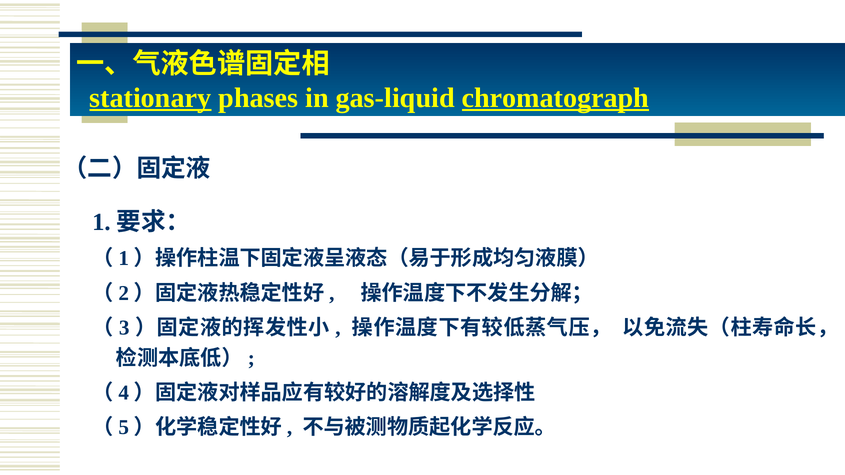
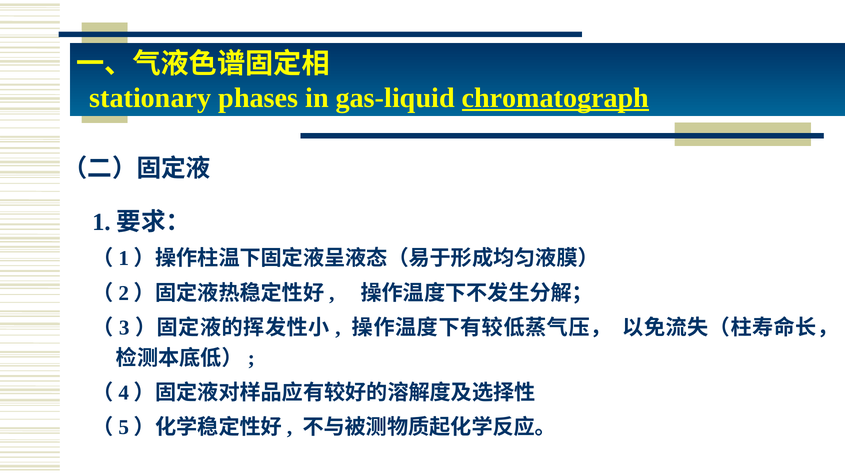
stationary underline: present -> none
